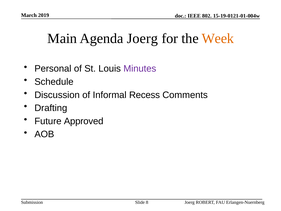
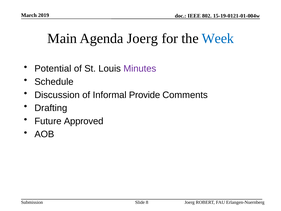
Week colour: orange -> blue
Personal: Personal -> Potential
Recess: Recess -> Provide
